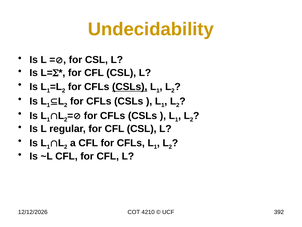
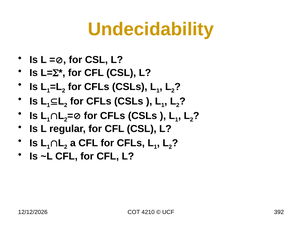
CSLs at (130, 87) underline: present -> none
